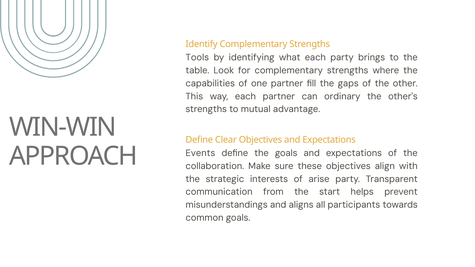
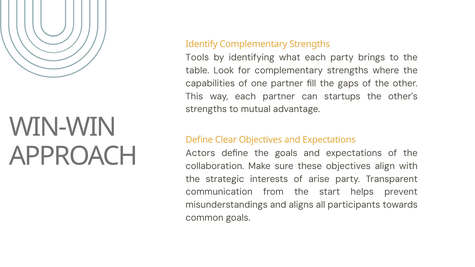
ordinary: ordinary -> startups
Events: Events -> Actors
